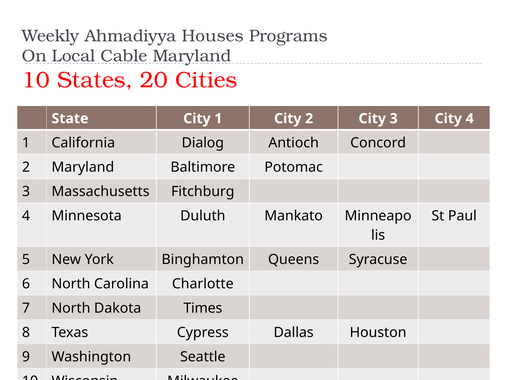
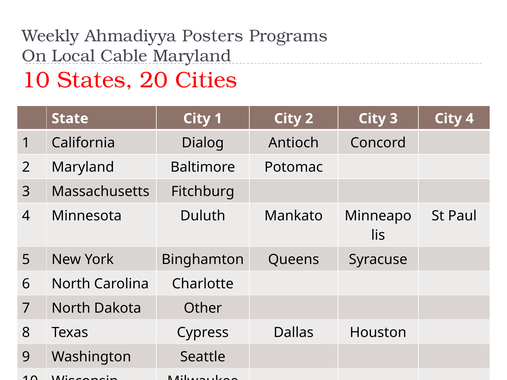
Houses: Houses -> Posters
Times: Times -> Other
